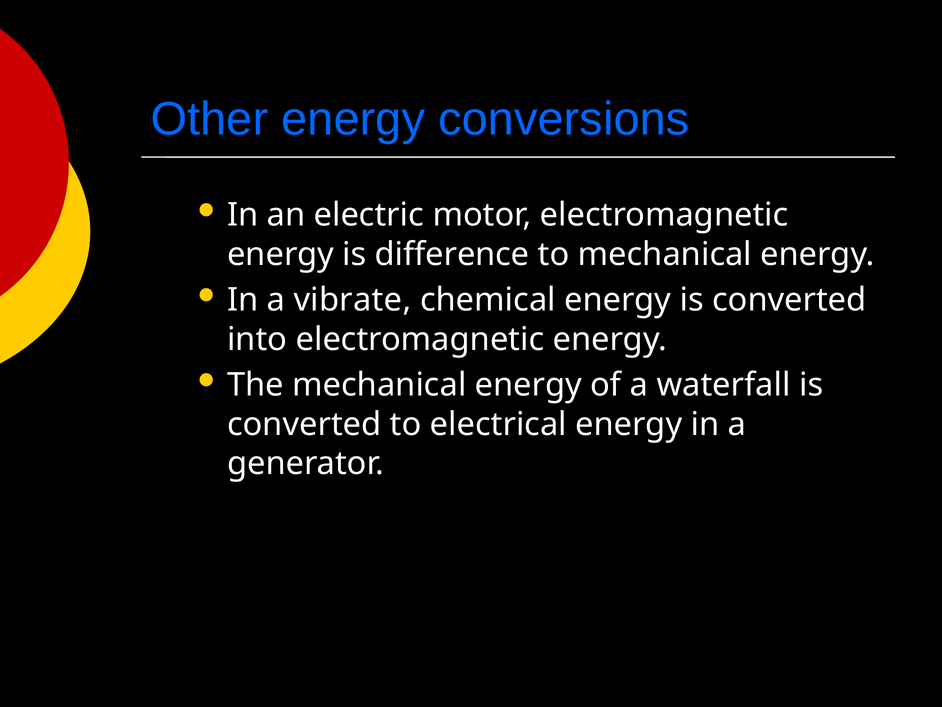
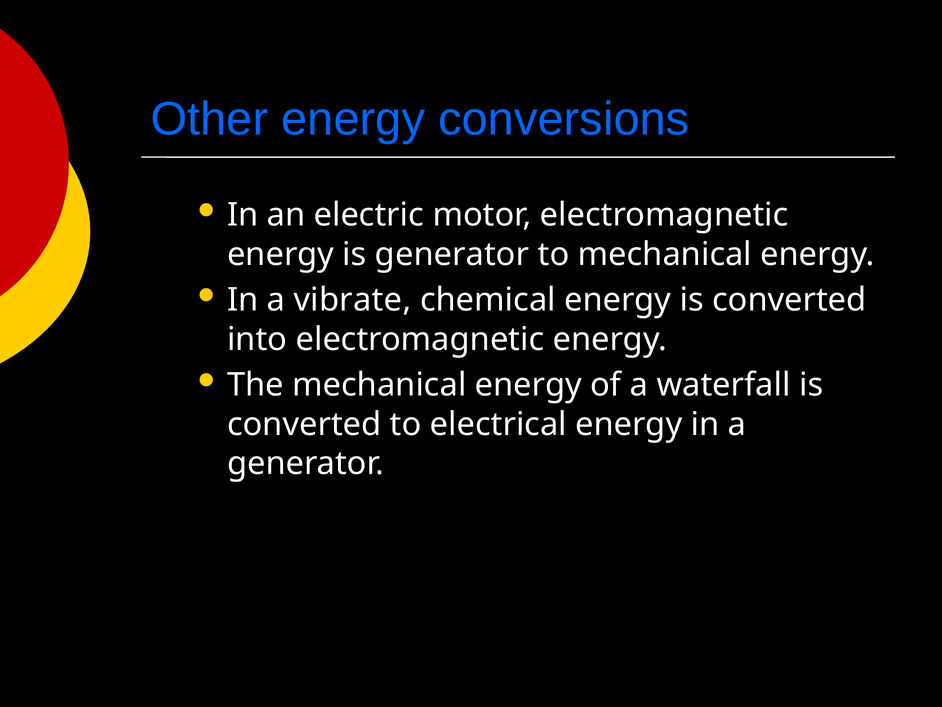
is difference: difference -> generator
